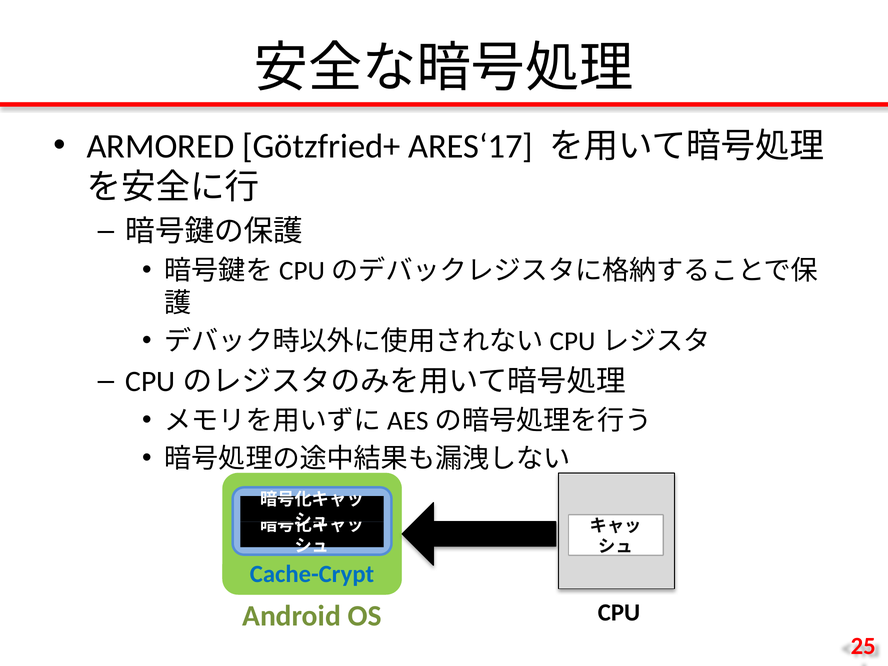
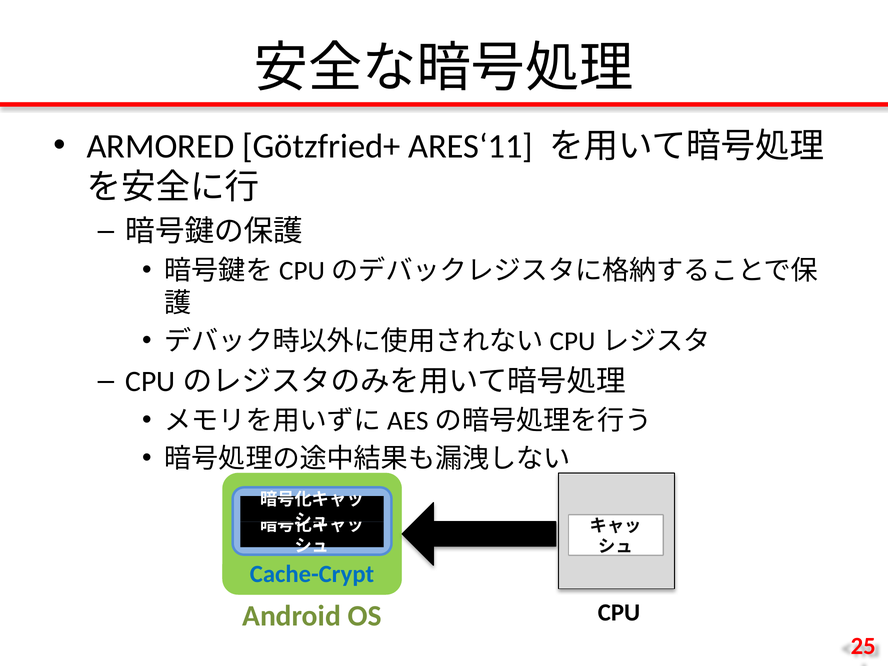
ARES‘17: ARES‘17 -> ARES‘11
